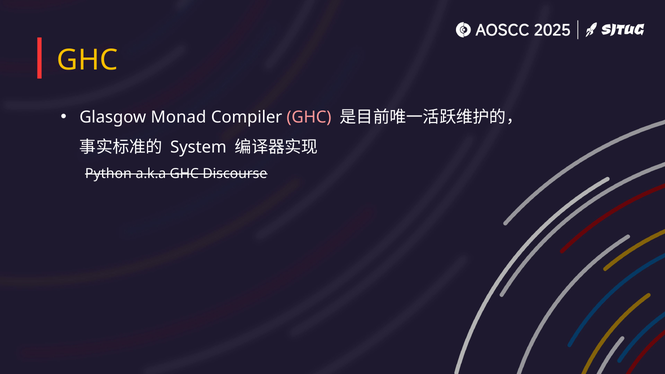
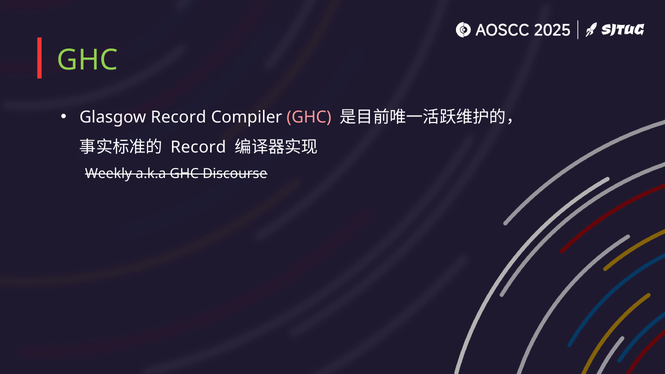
GHC at (87, 60) colour: yellow -> light green
Glasgow Monad: Monad -> Record
System at (198, 147): System -> Record
Python: Python -> Weekly
